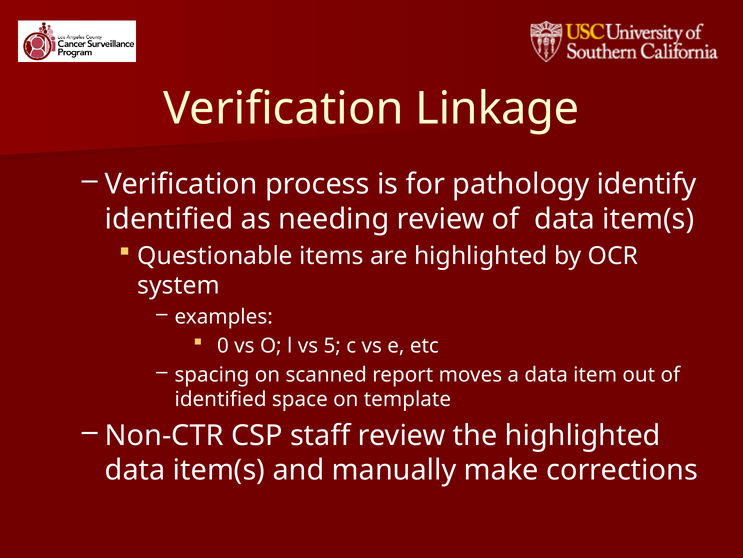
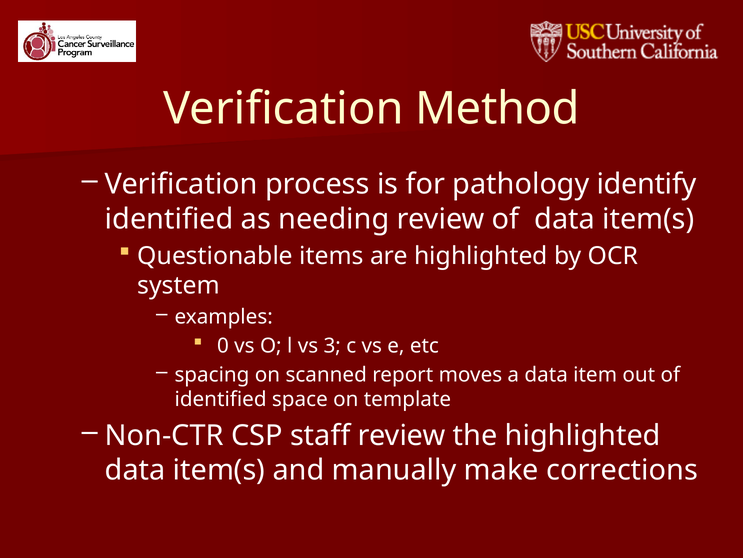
Linkage: Linkage -> Method
5: 5 -> 3
